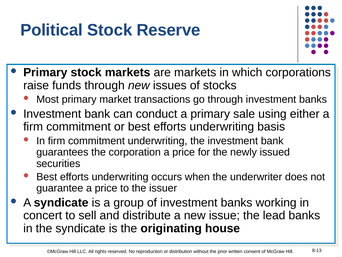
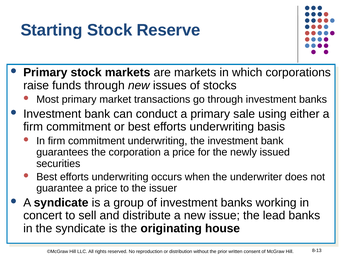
Political: Political -> Starting
